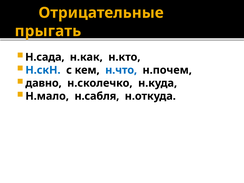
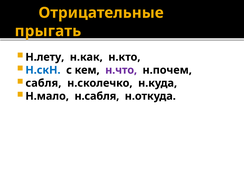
Н.сада: Н.сада -> Н.лету
н.что colour: blue -> purple
давно: давно -> сабля
